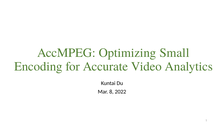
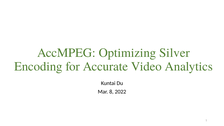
Small: Small -> Silver
